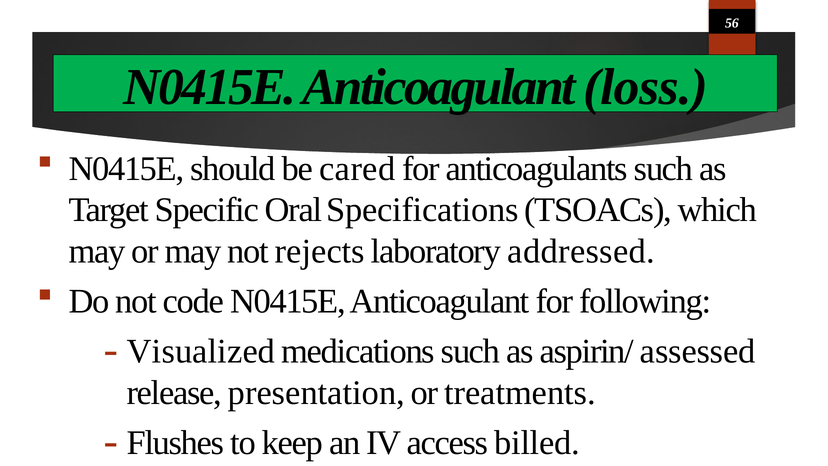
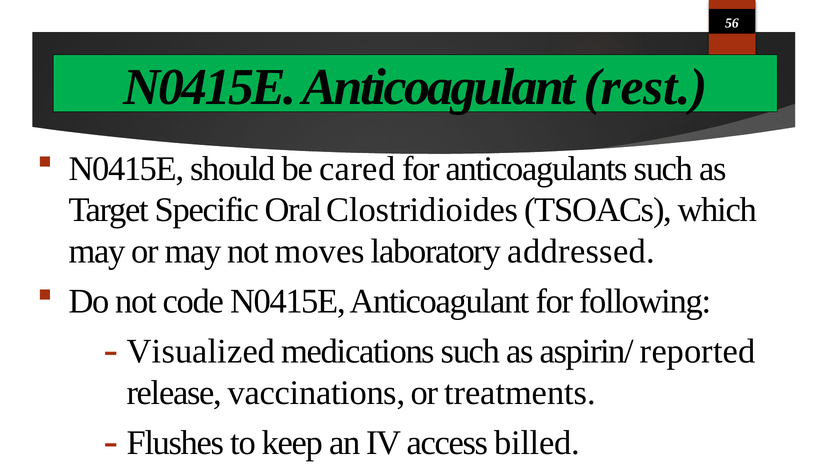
loss: loss -> rest
Specifications: Specifications -> Clostridioides
rejects: rejects -> moves
assessed: assessed -> reported
presentation: presentation -> vaccinations
